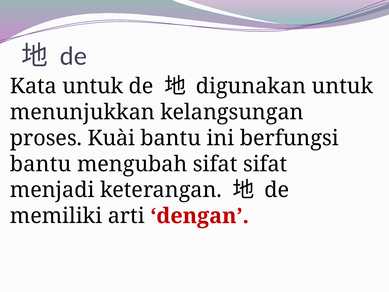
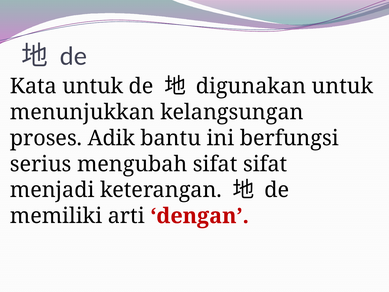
Kuài: Kuài -> Adik
bantu at (41, 164): bantu -> serius
